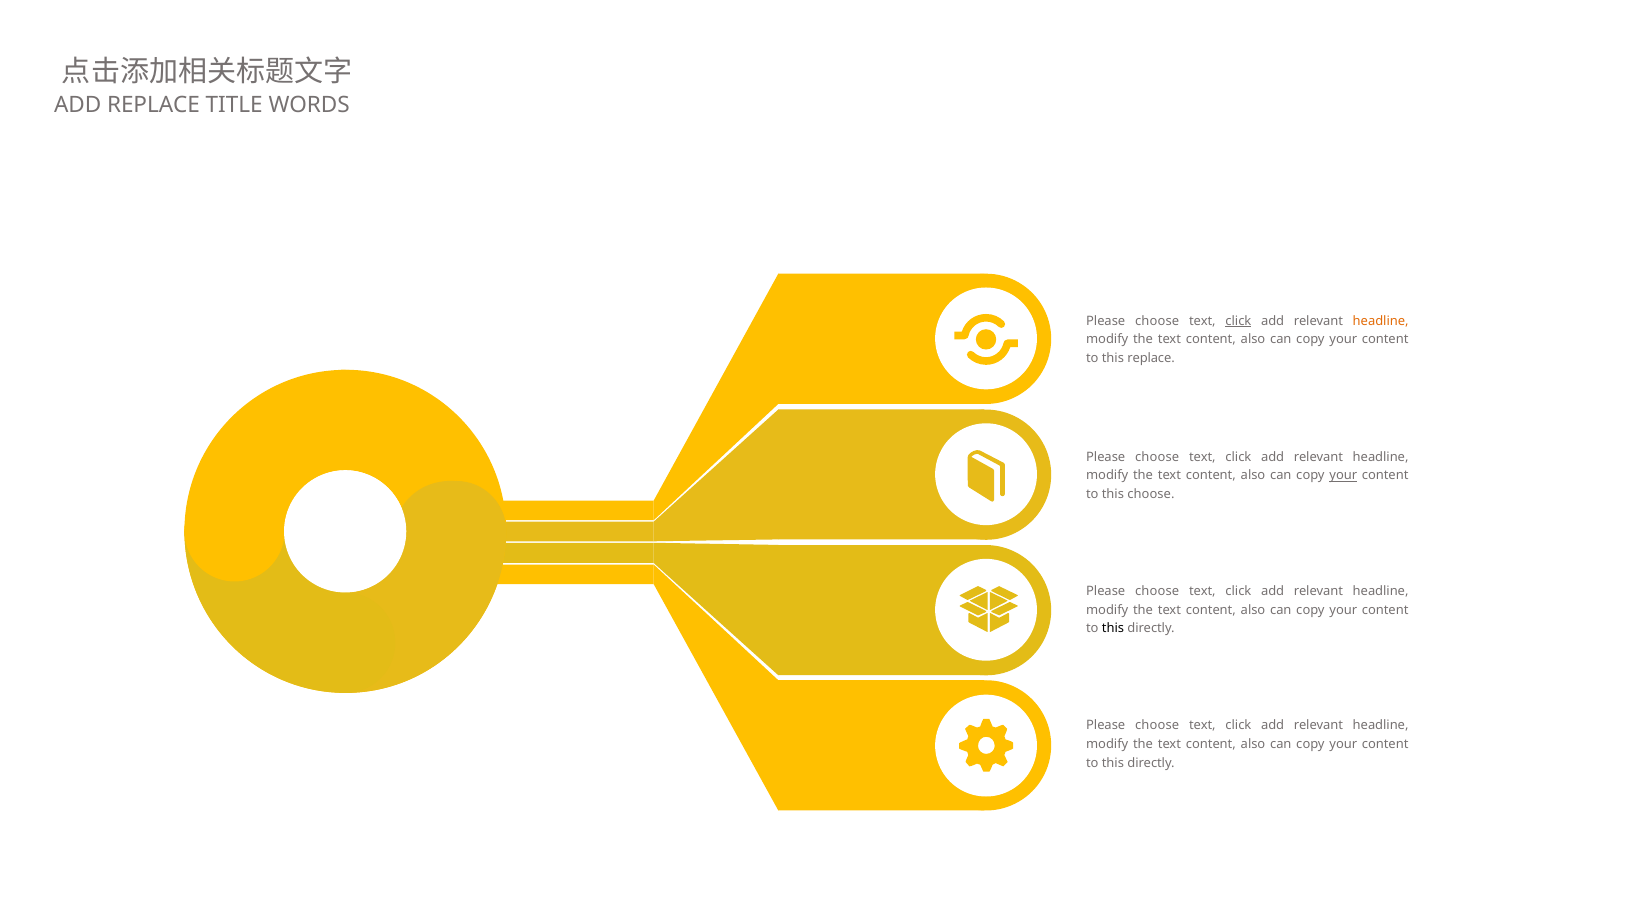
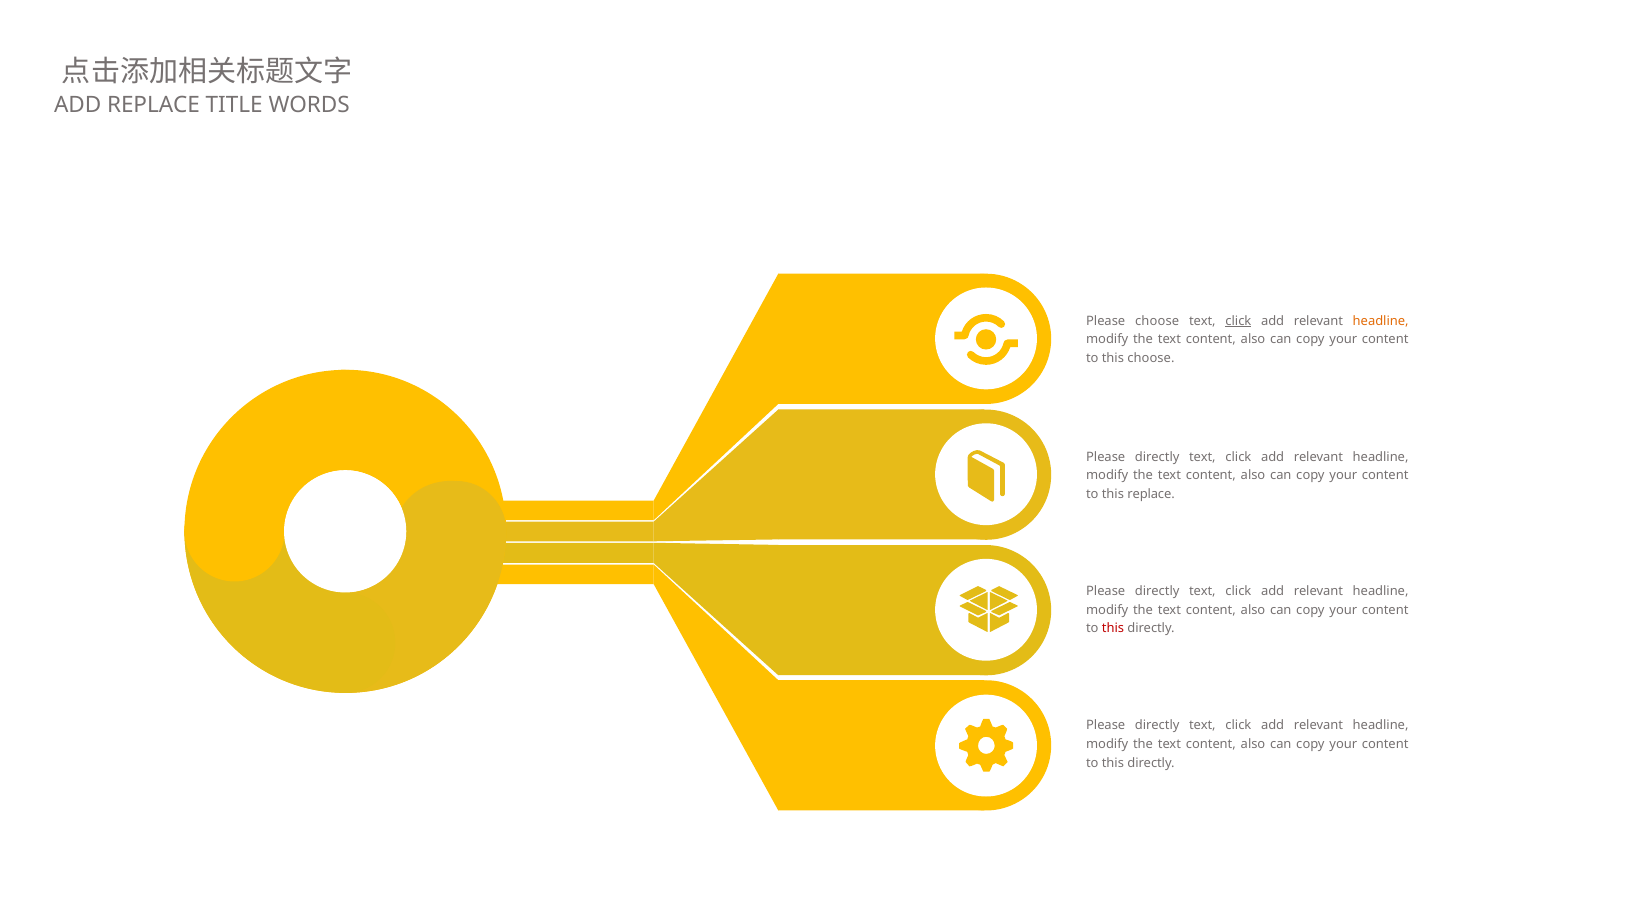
this replace: replace -> choose
choose at (1157, 457): choose -> directly
your at (1343, 476) underline: present -> none
this choose: choose -> replace
choose at (1157, 591): choose -> directly
this at (1113, 628) colour: black -> red
choose at (1157, 725): choose -> directly
